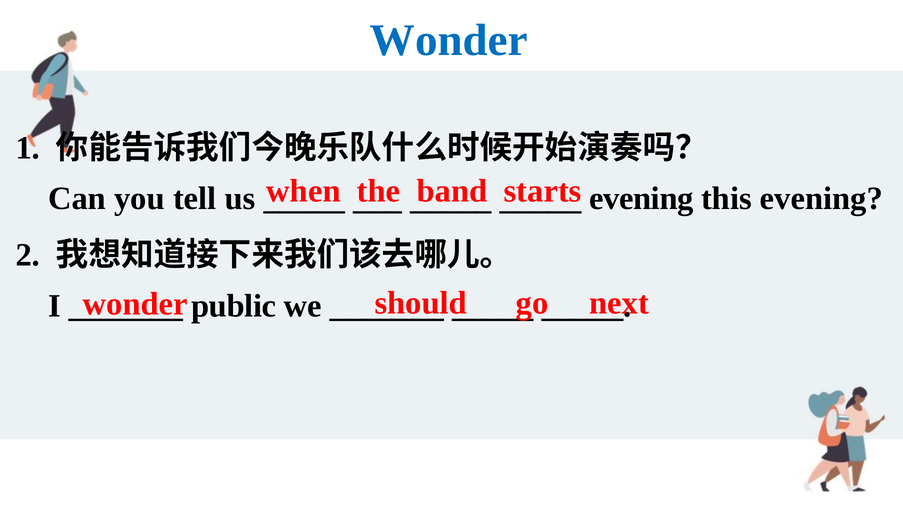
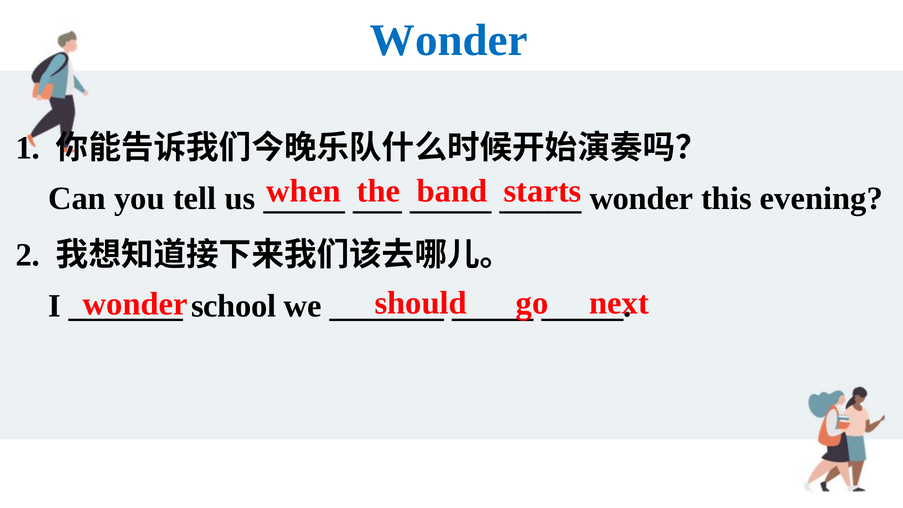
evening at (641, 199): evening -> wonder
public: public -> school
